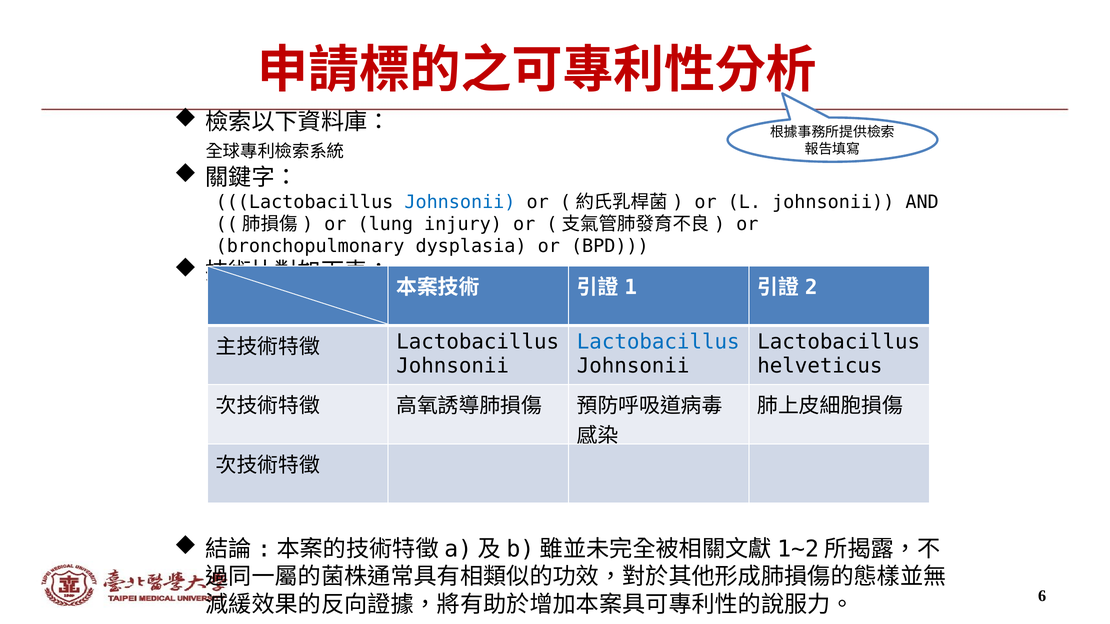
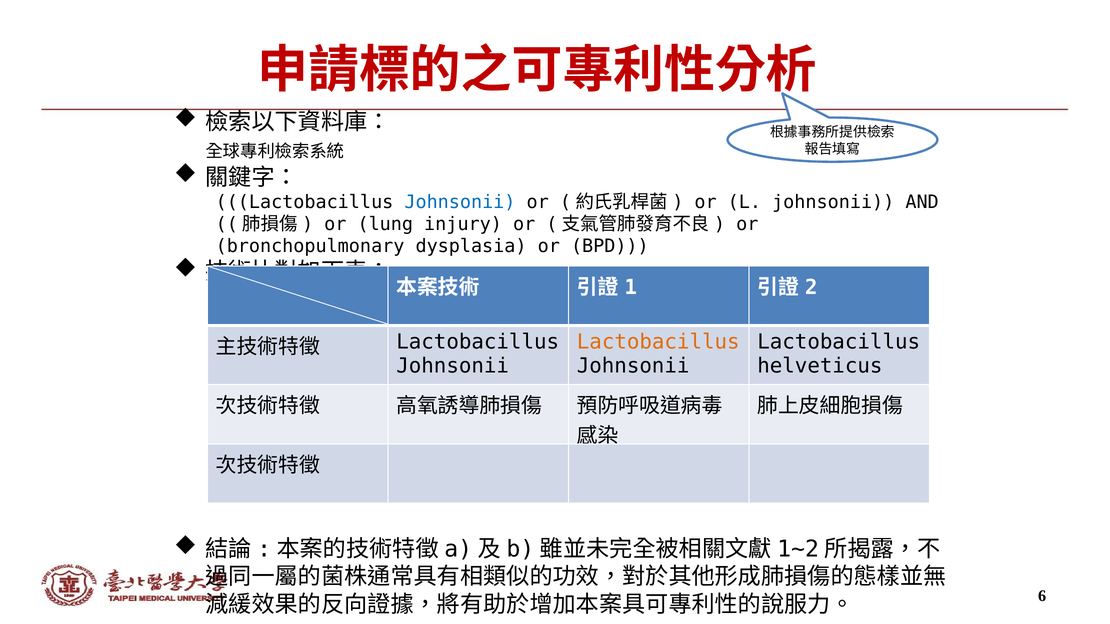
Lactobacillus at (658, 342) colour: blue -> orange
